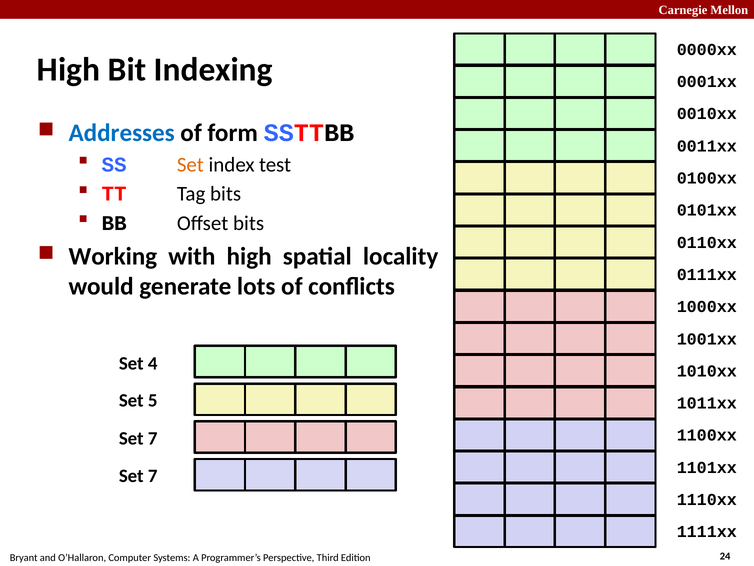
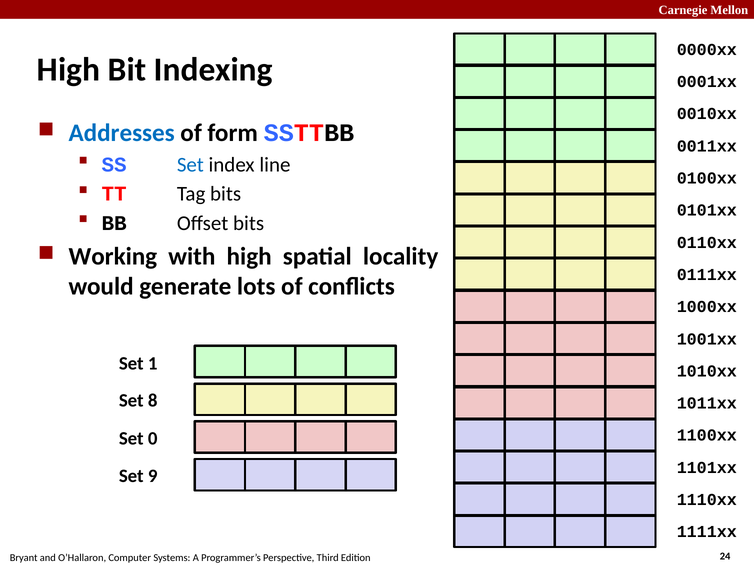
Set at (190, 164) colour: orange -> blue
test: test -> line
4: 4 -> 1
5: 5 -> 8
7 at (153, 438): 7 -> 0
7 at (153, 476): 7 -> 9
